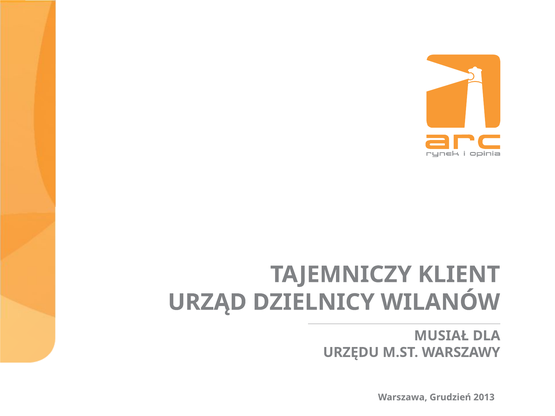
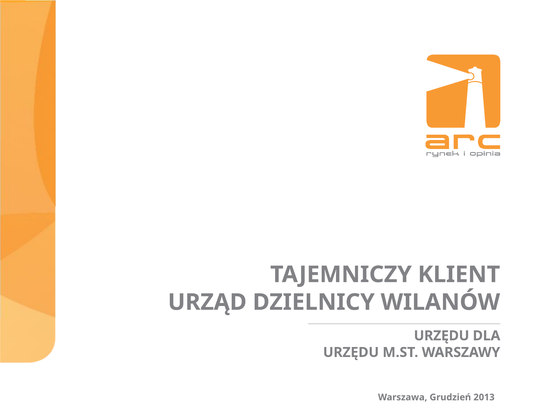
MUSIAŁ at (441, 336): MUSIAŁ -> URZĘDU
